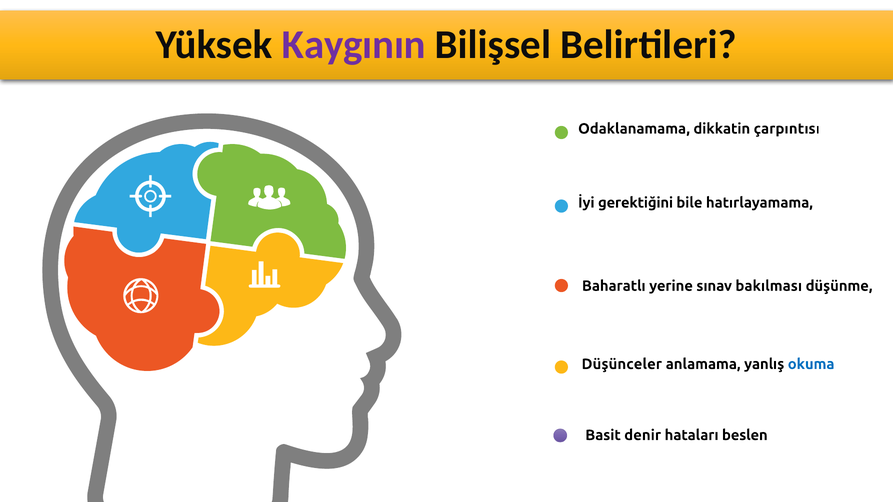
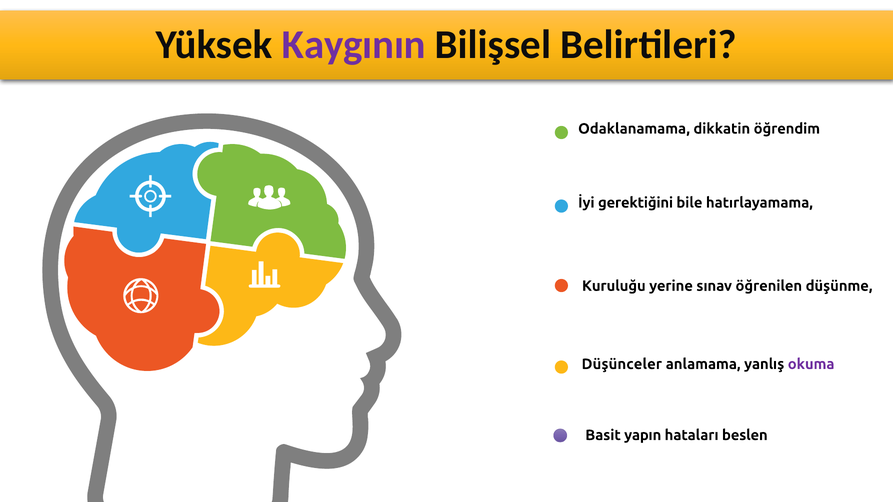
çarpıntısı: çarpıntısı -> öğrendim
Baharatlı: Baharatlı -> Kuruluğu
bakılması: bakılması -> öğrenilen
okuma colour: blue -> purple
denir: denir -> yapın
